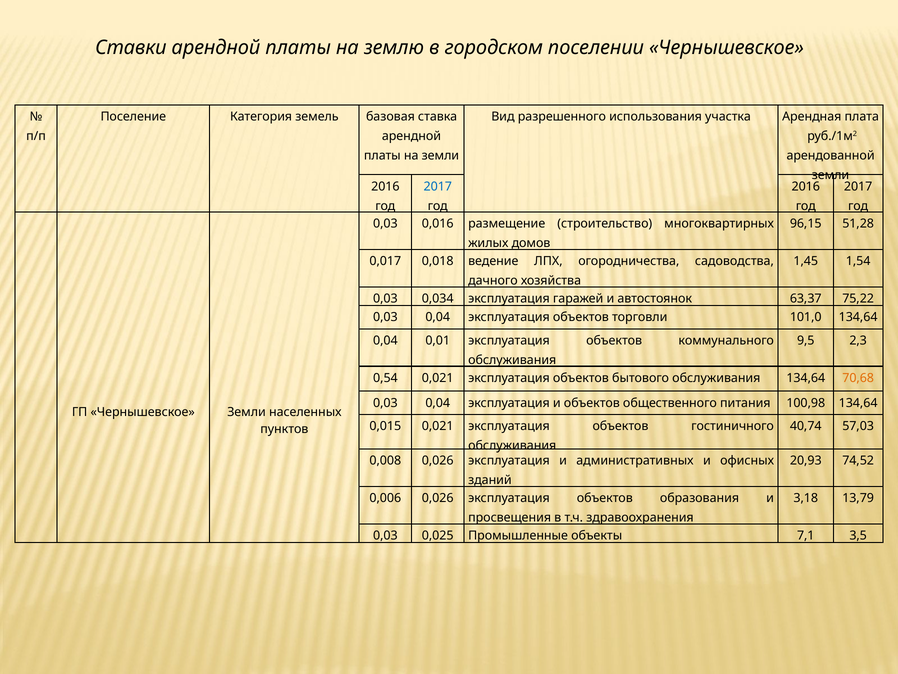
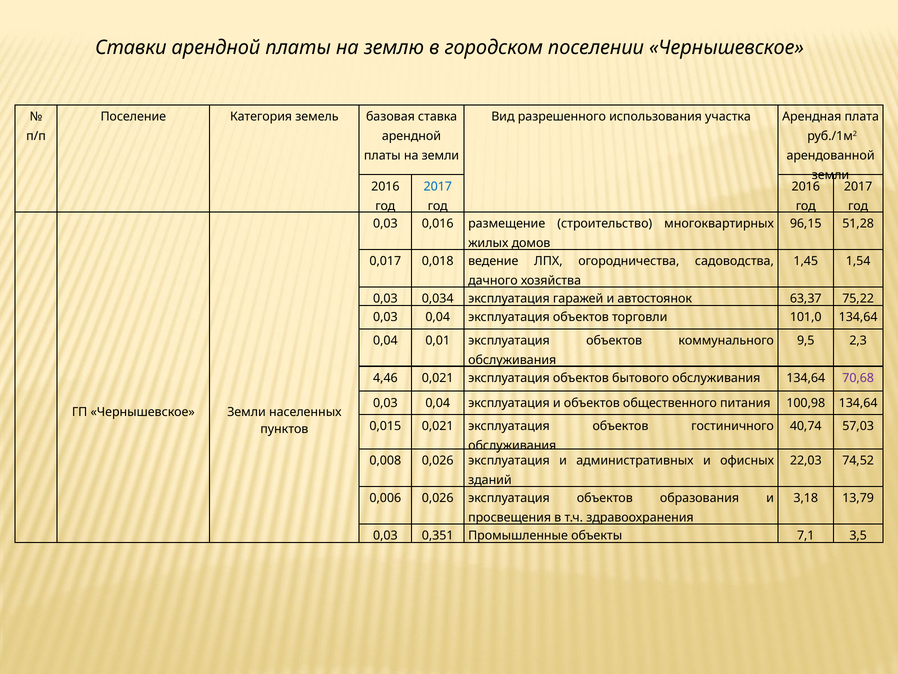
0,54: 0,54 -> 4,46
70,68 colour: orange -> purple
20,93: 20,93 -> 22,03
0,025: 0,025 -> 0,351
